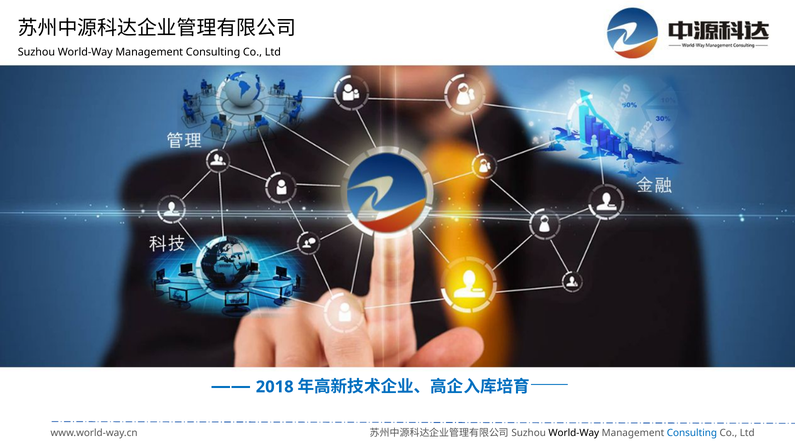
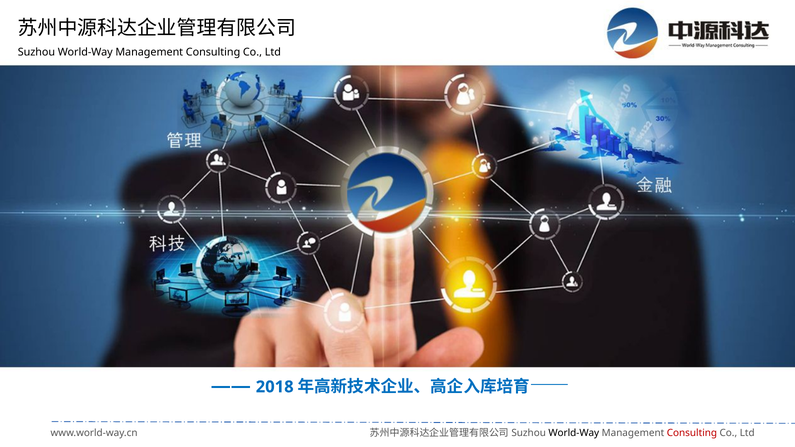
Consulting at (692, 433) colour: blue -> red
